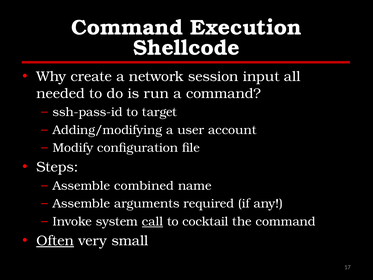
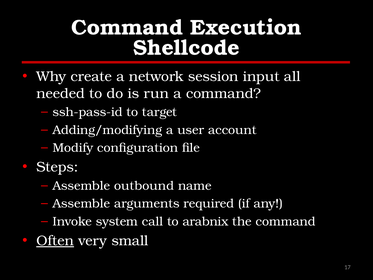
combined: combined -> outbound
call underline: present -> none
cocktail: cocktail -> arabnix
